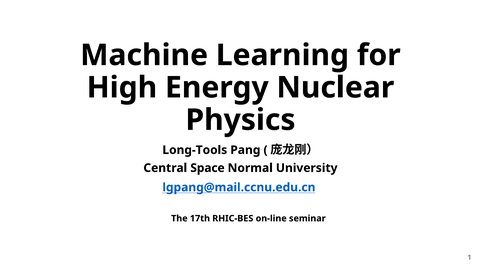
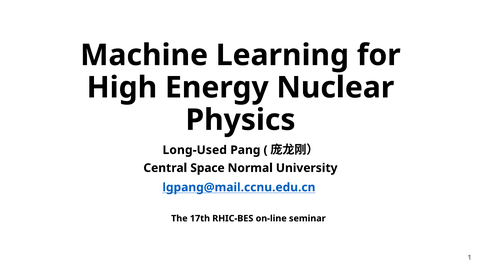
Long-Tools: Long-Tools -> Long-Used
